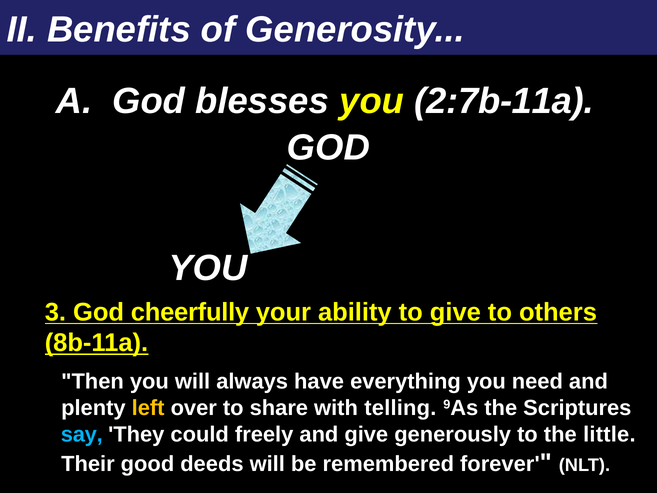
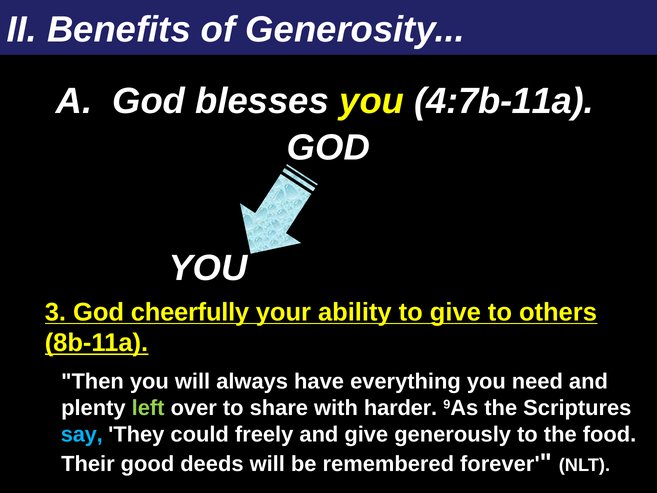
2:7b-11a: 2:7b-11a -> 4:7b-11a
left colour: yellow -> light green
telling: telling -> harder
little: little -> food
